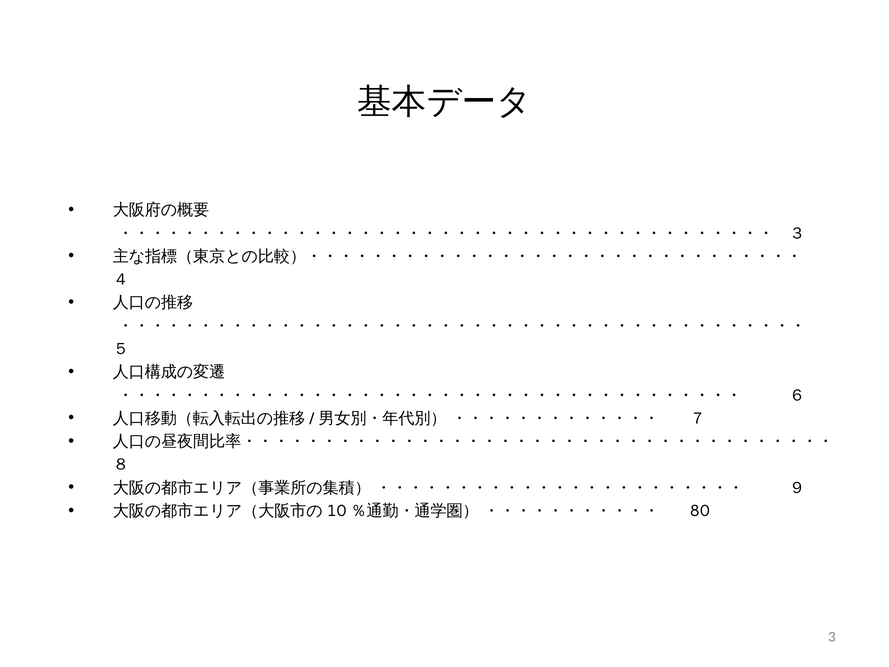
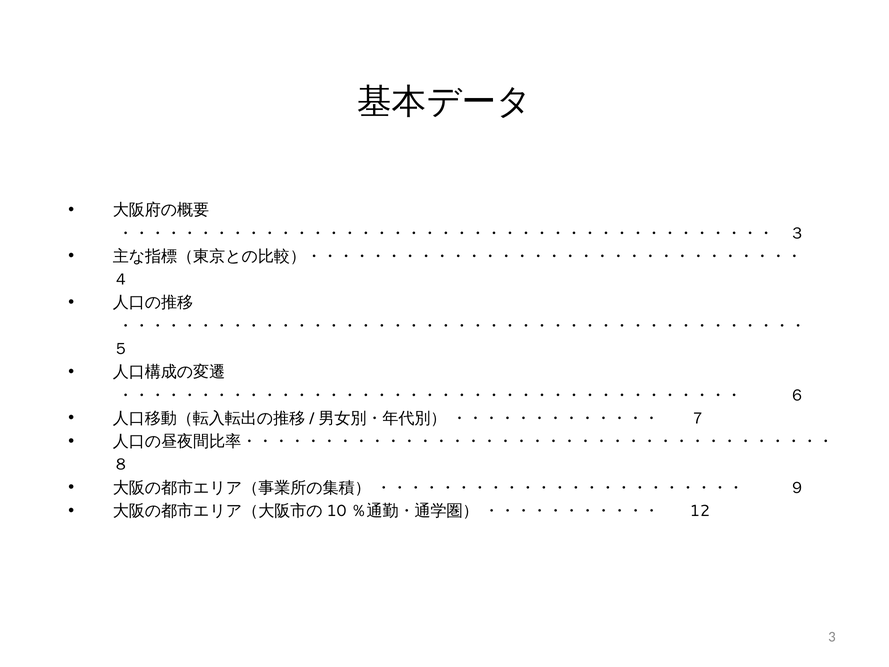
80: 80 -> 12
